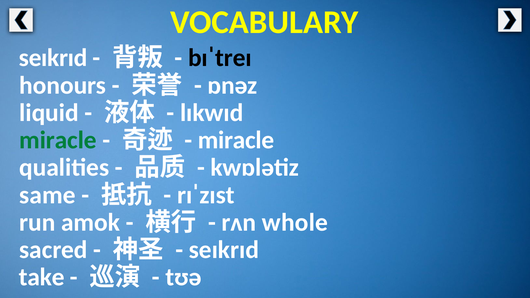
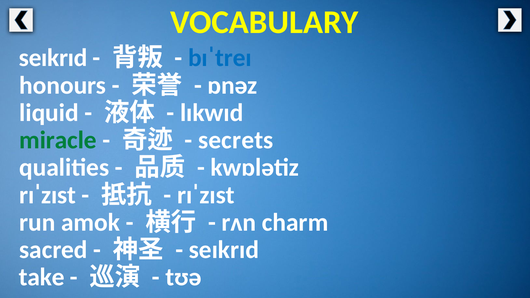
bɪˈtreɪ colour: black -> blue
miracle at (236, 140): miracle -> secrets
same at (47, 195): same -> rɪˈzɪst
whole: whole -> charm
